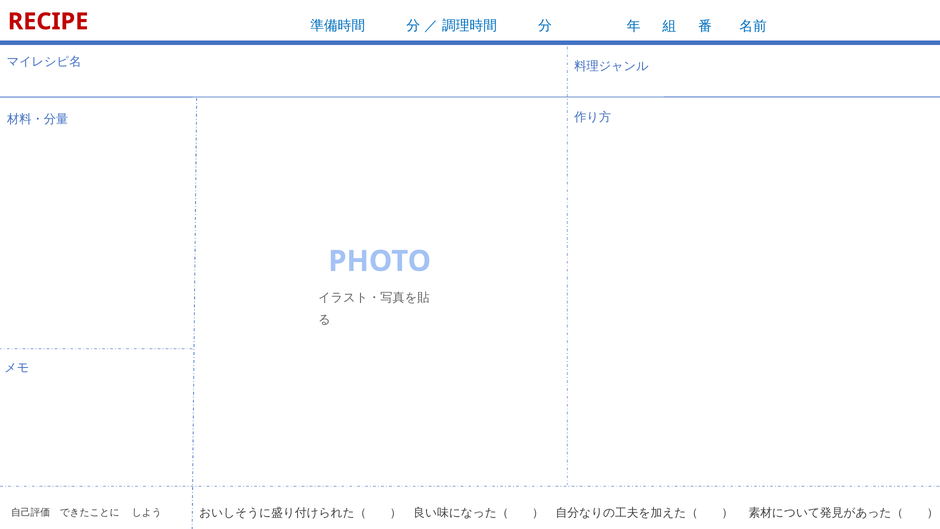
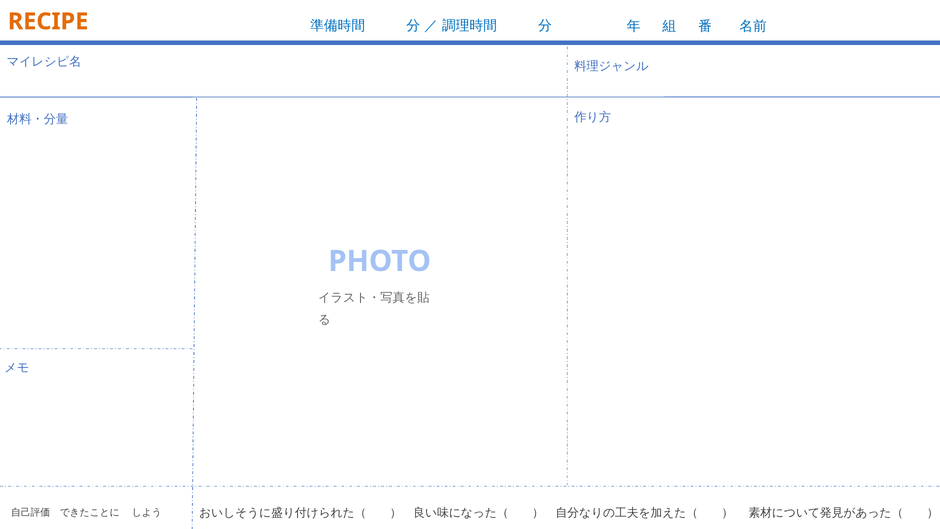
RECIPE colour: red -> orange
